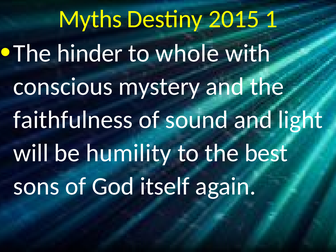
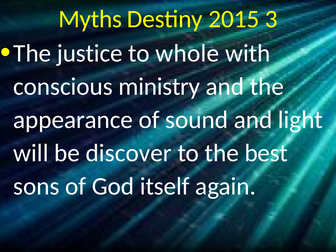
1: 1 -> 3
hinder: hinder -> justice
mystery: mystery -> ministry
faithfulness: faithfulness -> appearance
humility: humility -> discover
